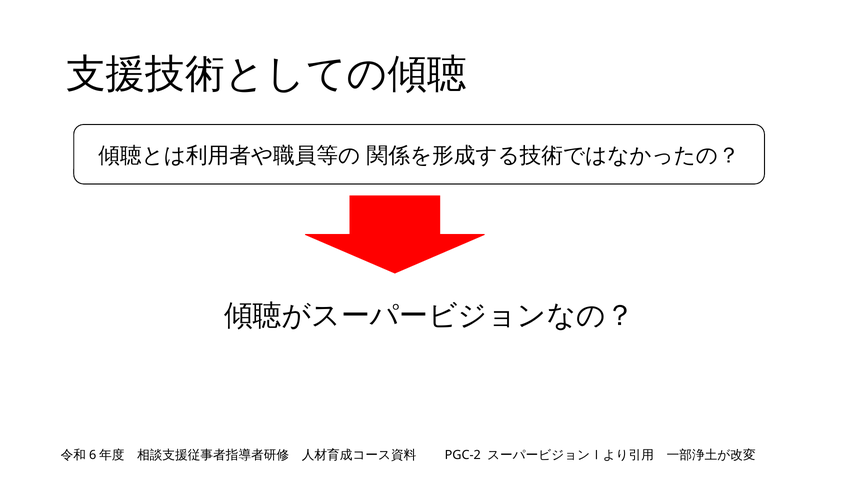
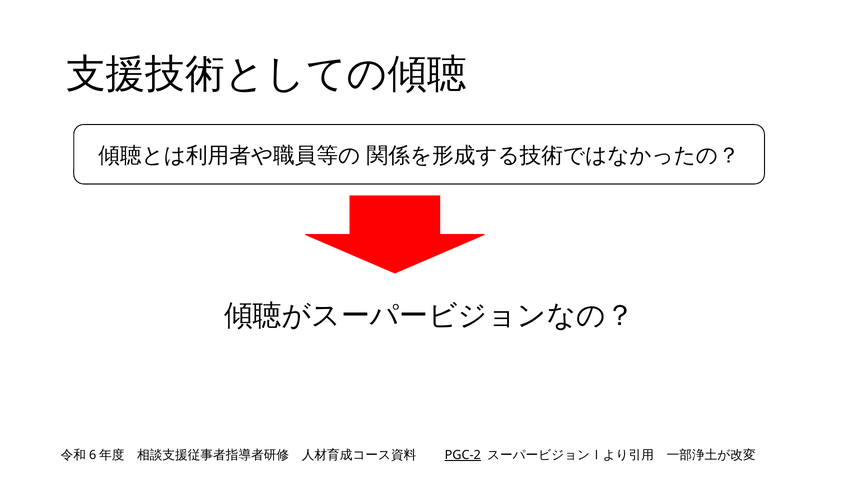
PGC-2 underline: none -> present
